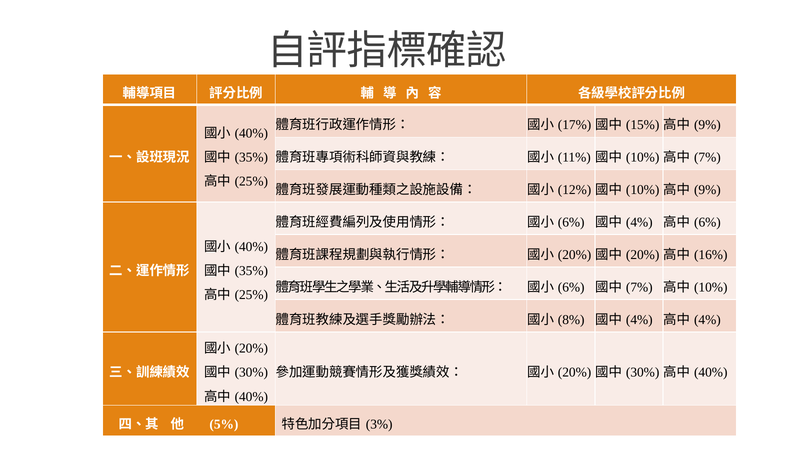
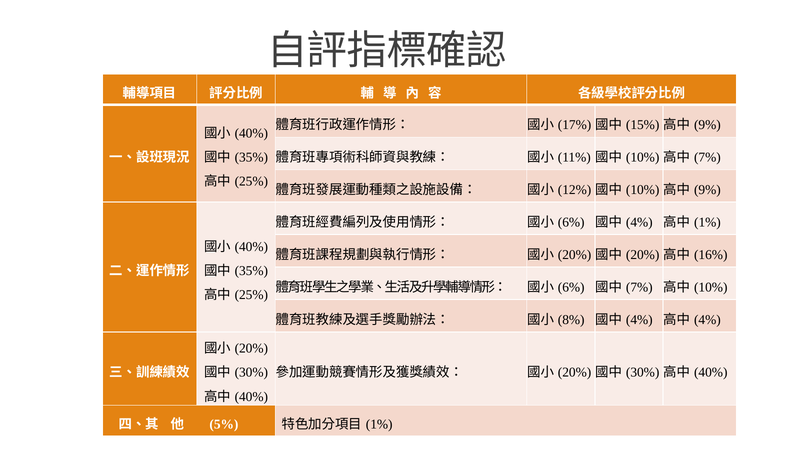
6% at (707, 222): 6% -> 1%
3% at (379, 424): 3% -> 1%
